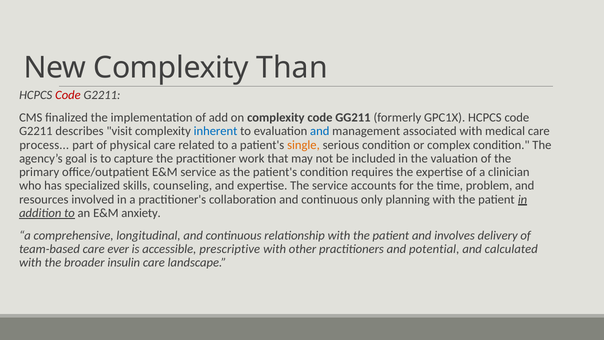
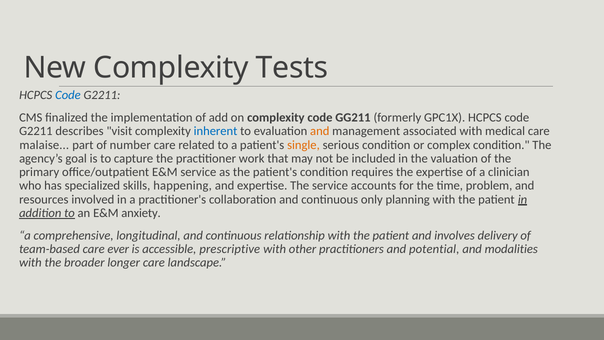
Than: Than -> Tests
Code at (68, 95) colour: red -> blue
and at (320, 131) colour: blue -> orange
process: process -> malaise
physical: physical -> number
counseling: counseling -> happening
calculated: calculated -> modalities
insulin: insulin -> longer
